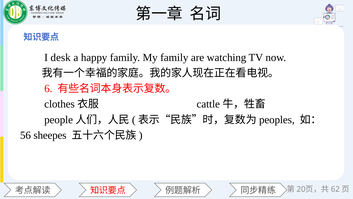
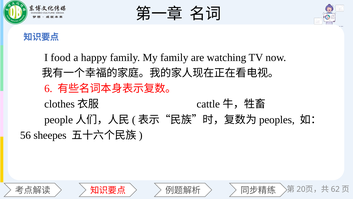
desk: desk -> food
